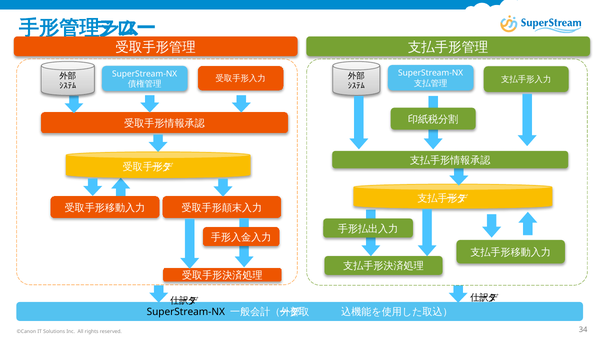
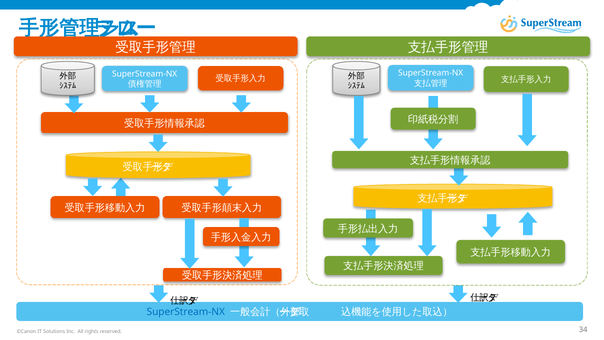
SuperStream-NX at (186, 312) colour: black -> blue
